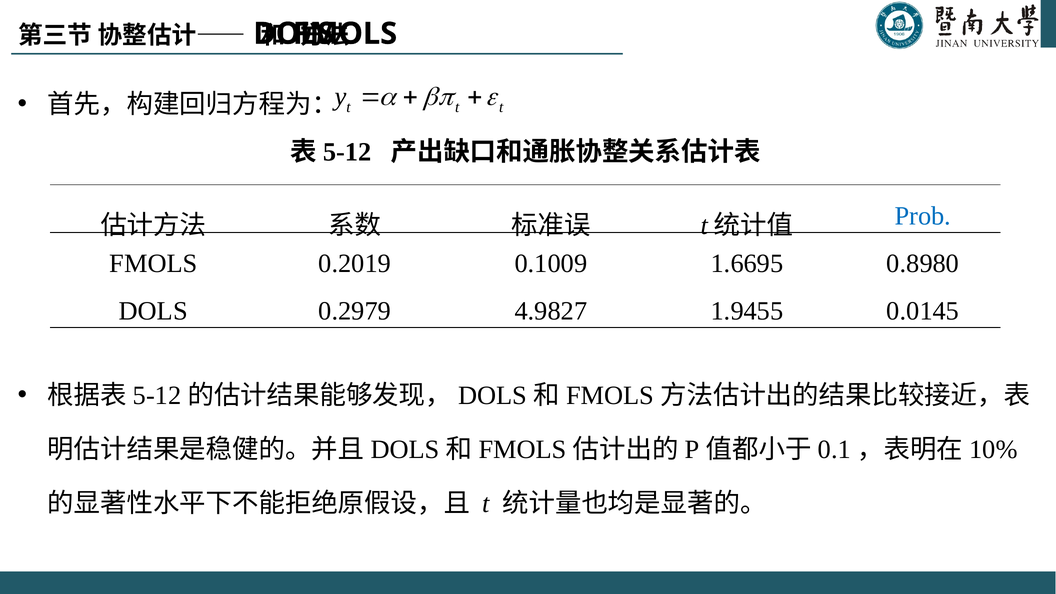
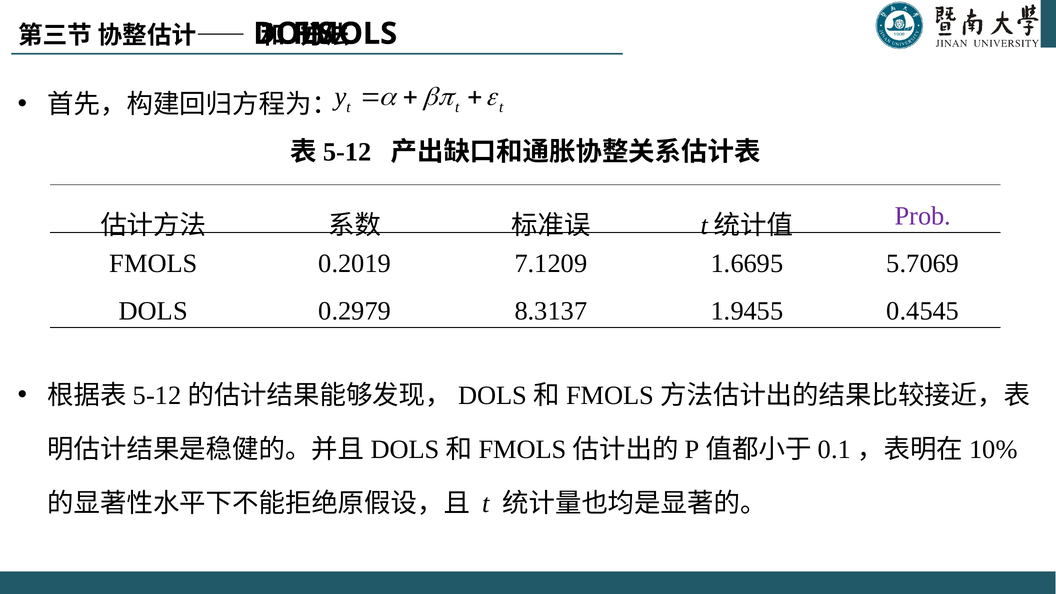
Prob colour: blue -> purple
0.1009: 0.1009 -> 7.1209
0.8980: 0.8980 -> 5.7069
4.9827: 4.9827 -> 8.3137
0.0145: 0.0145 -> 0.4545
